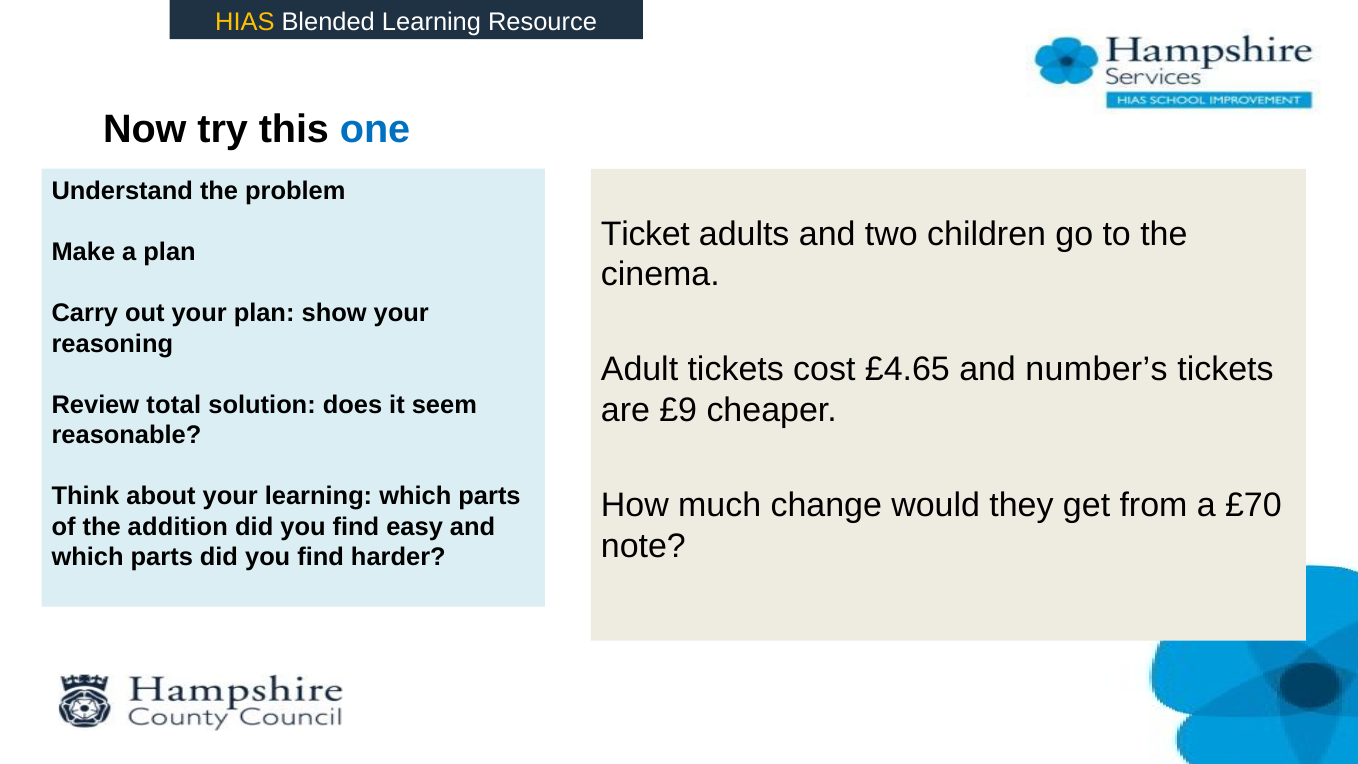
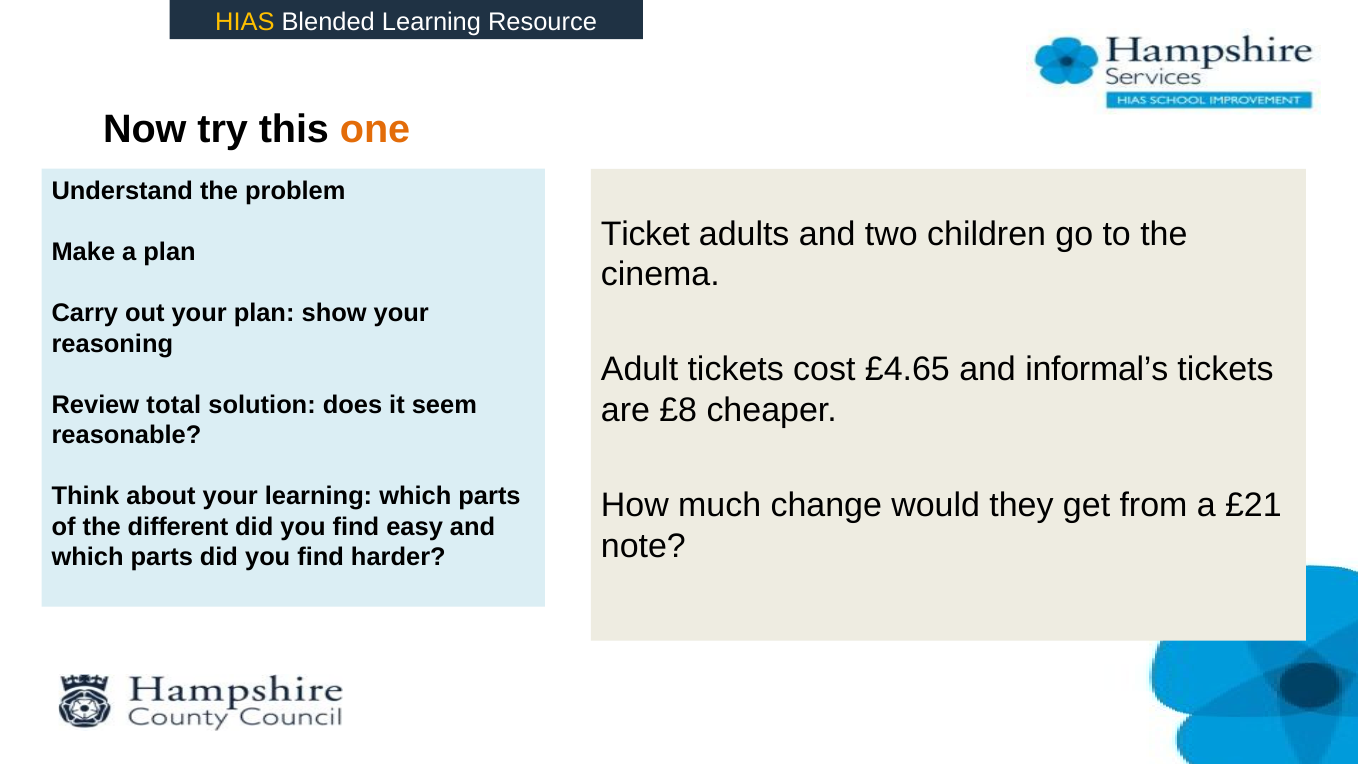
one colour: blue -> orange
number’s: number’s -> informal’s
£9: £9 -> £8
£70: £70 -> £21
addition: addition -> different
